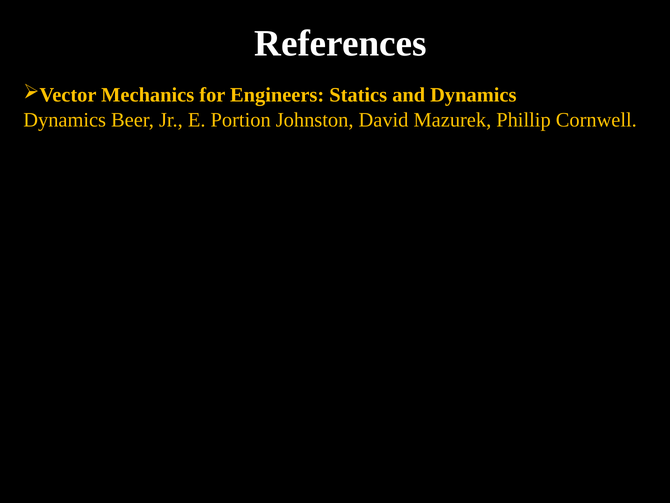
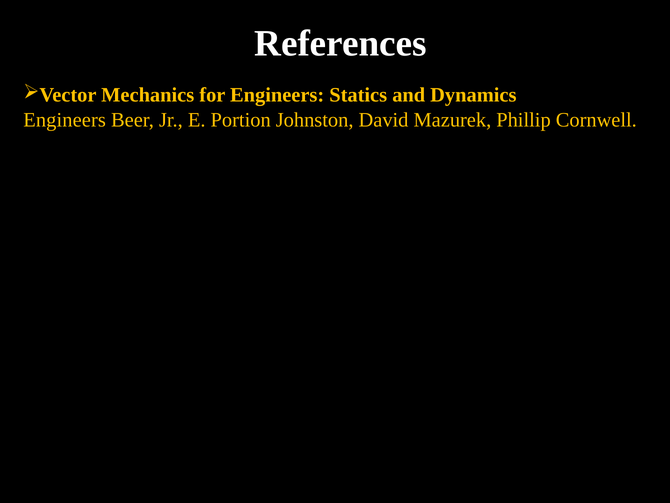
Dynamics at (65, 120): Dynamics -> Engineers
